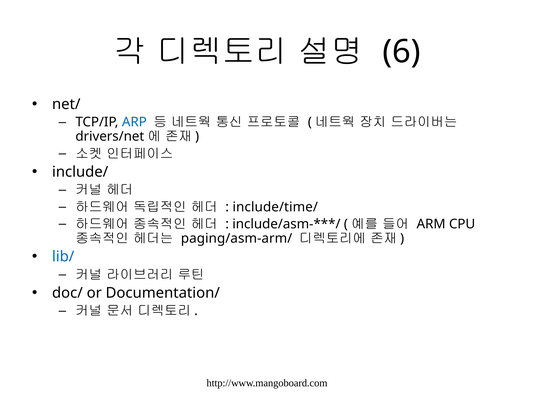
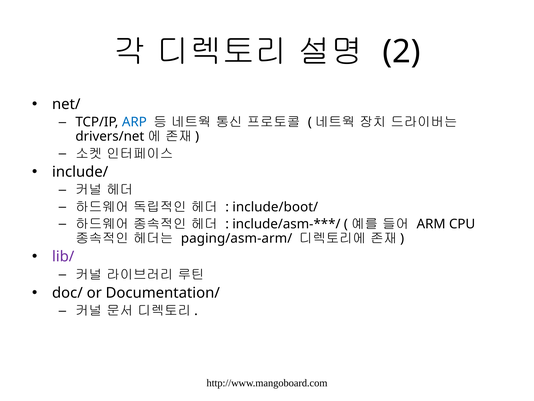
6: 6 -> 2
include/time/: include/time/ -> include/boot/
lib/ colour: blue -> purple
